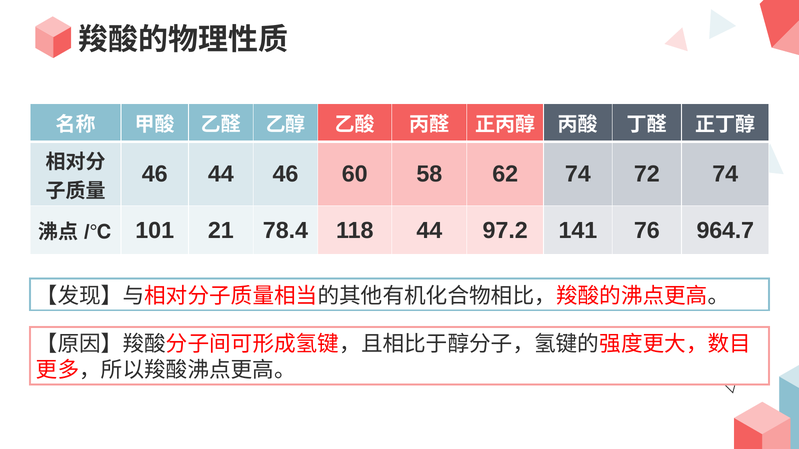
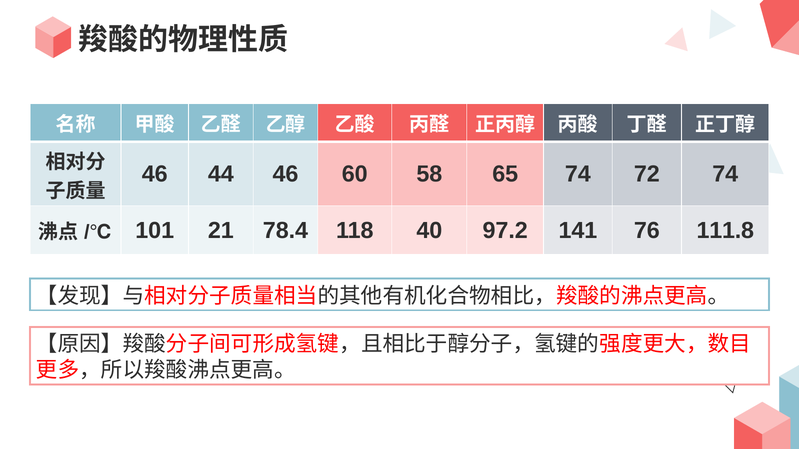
62: 62 -> 65
118 44: 44 -> 40
964.7: 964.7 -> 111.8
